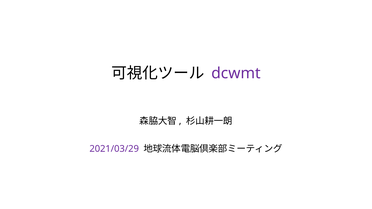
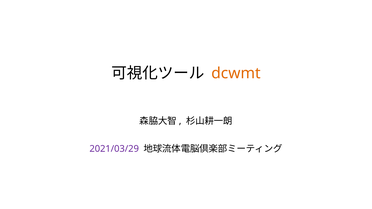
dcwmt colour: purple -> orange
